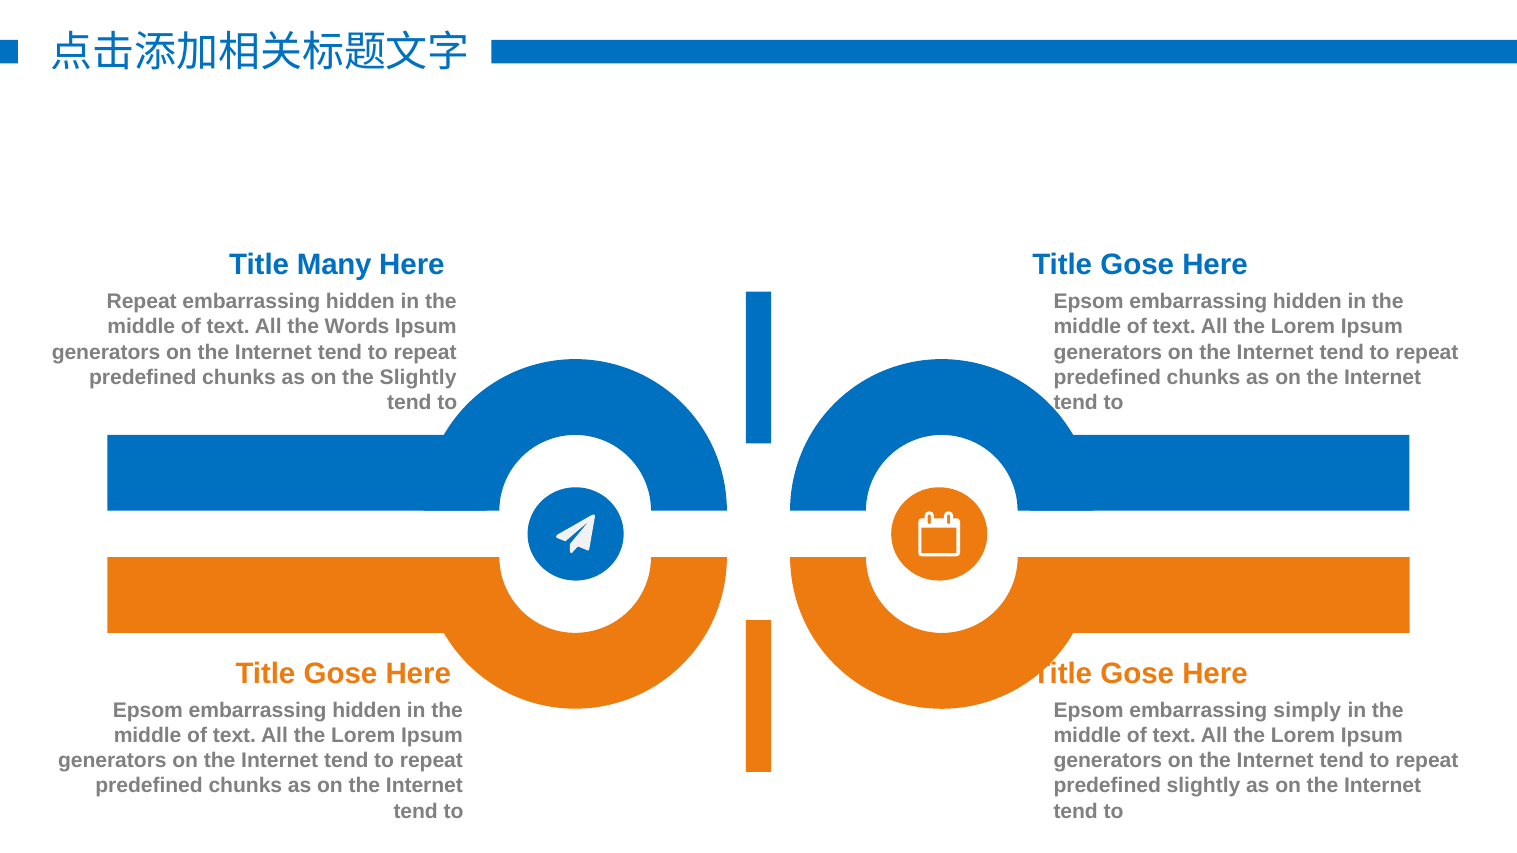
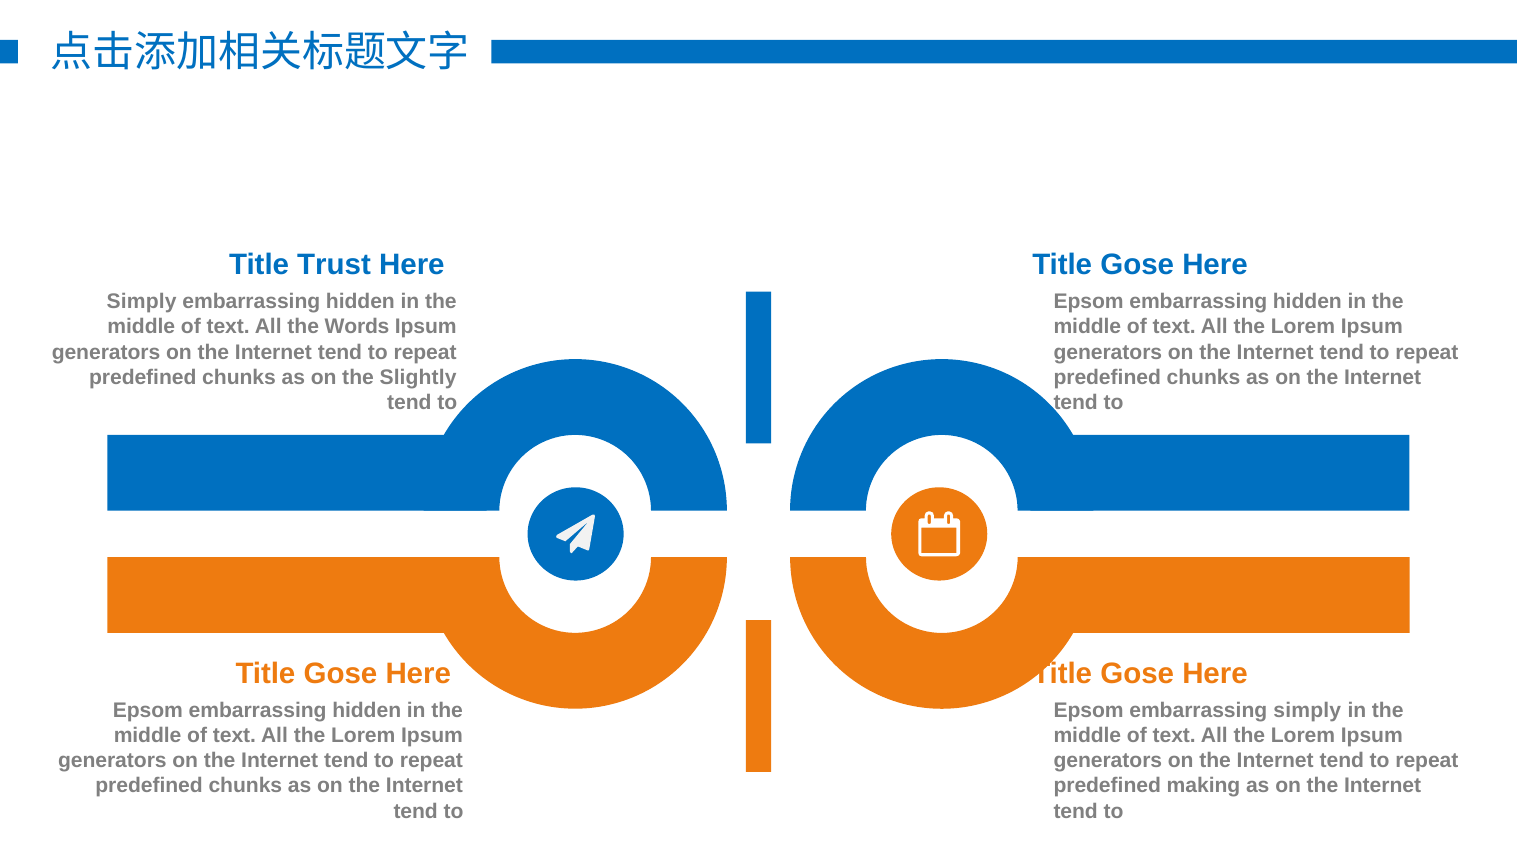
Many: Many -> Trust
Repeat at (142, 302): Repeat -> Simply
predefined slightly: slightly -> making
